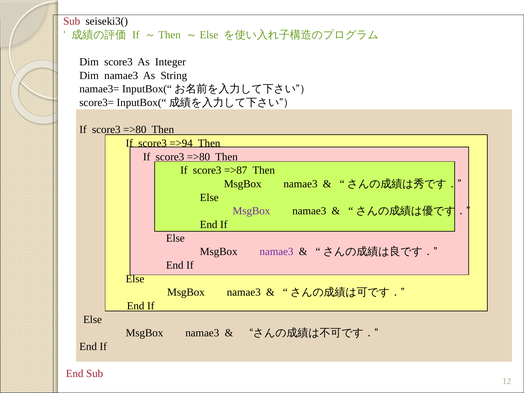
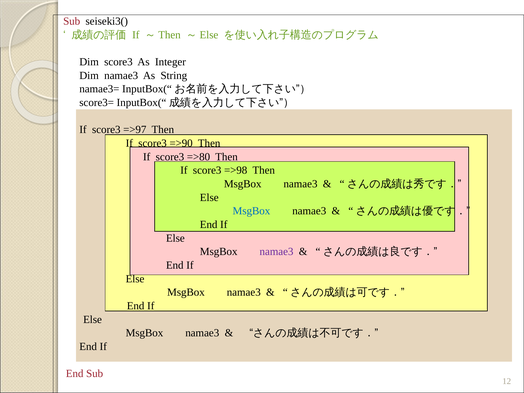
=>80 at (135, 130): =>80 -> =>97
=>94: =>94 -> =>90
=>87: =>87 -> =>98
MsgBox at (251, 211) colour: purple -> blue
